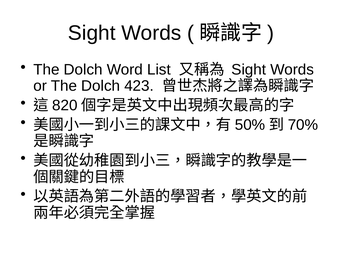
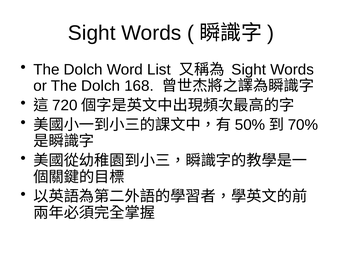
423: 423 -> 168
820: 820 -> 720
